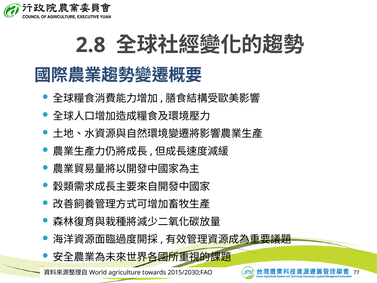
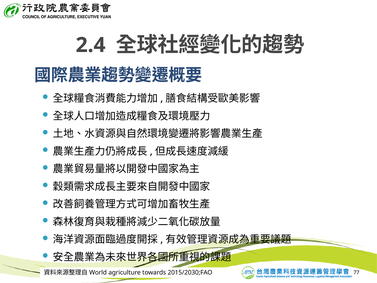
2.8: 2.8 -> 2.4
